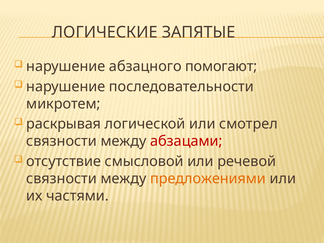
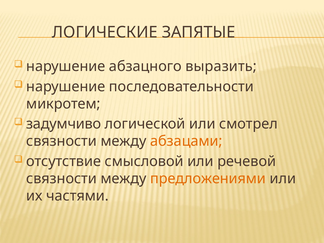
помогают: помогают -> выразить
раскрывая: раскрывая -> задумчиво
абзацами colour: red -> orange
